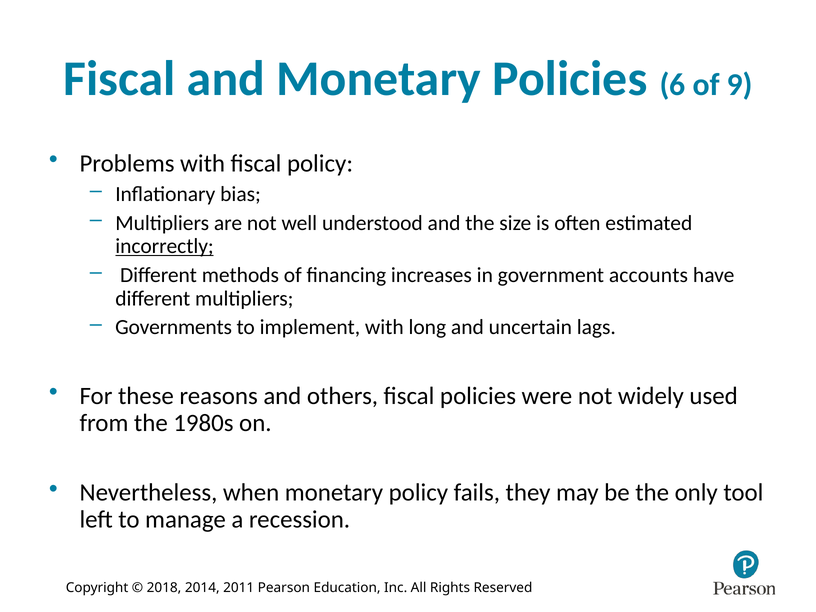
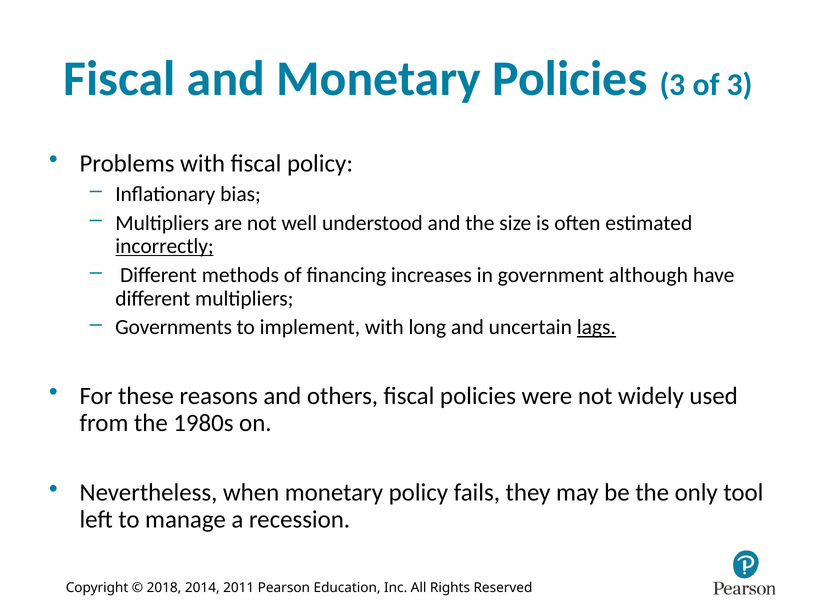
Policies 6: 6 -> 3
of 9: 9 -> 3
accounts: accounts -> although
lags underline: none -> present
